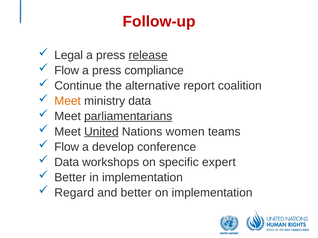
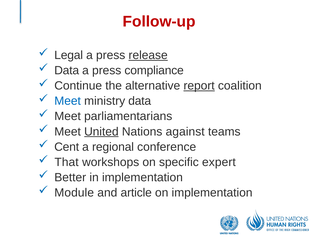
Flow at (67, 71): Flow -> Data
report underline: none -> present
Meet at (68, 101) colour: orange -> blue
parliamentarians underline: present -> none
women: women -> against
Flow at (67, 147): Flow -> Cent
develop: develop -> regional
Data at (67, 162): Data -> That
Regard: Regard -> Module
and better: better -> article
